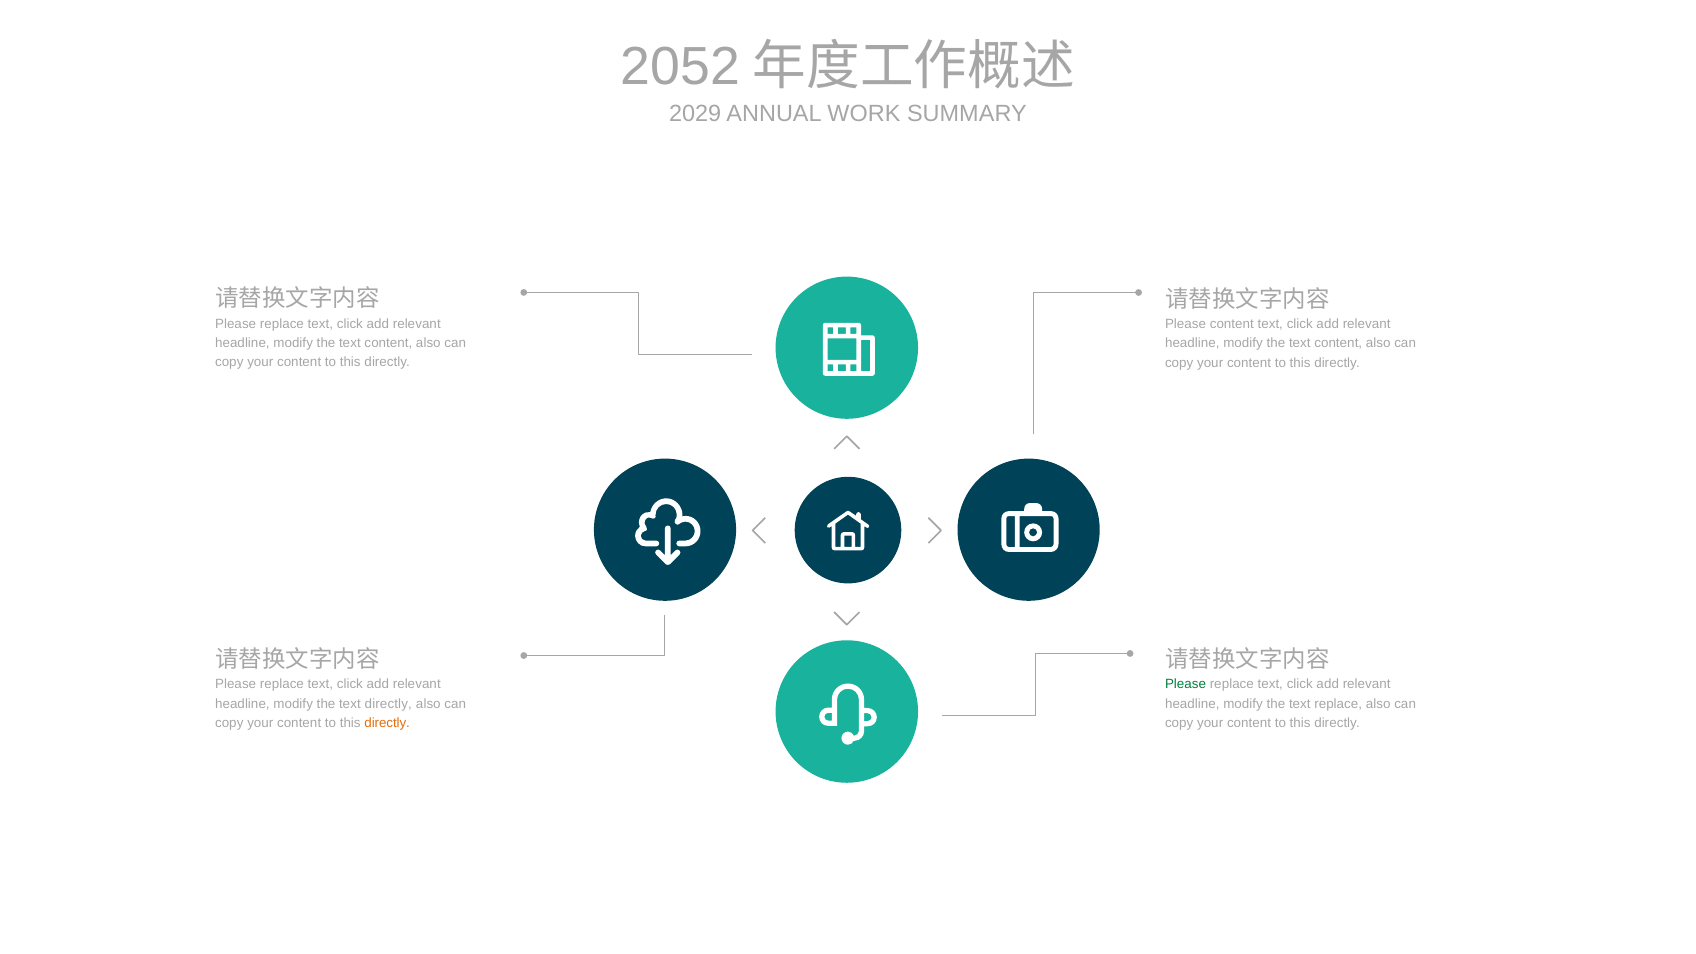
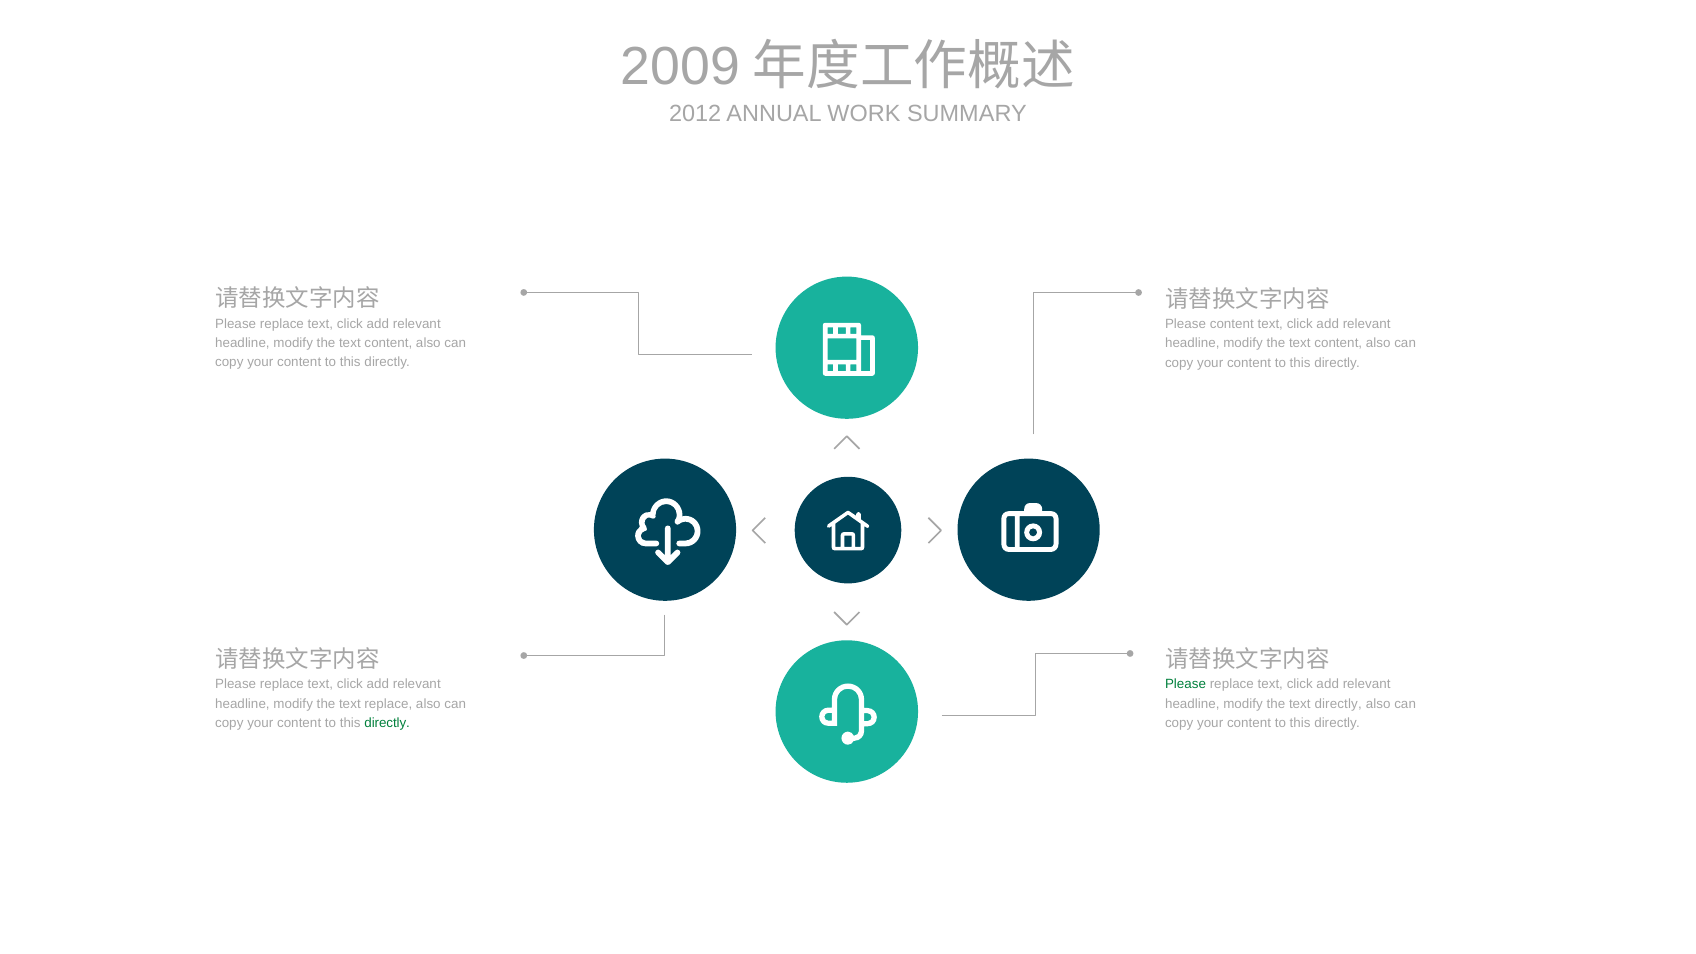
2052: 2052 -> 2009
2029: 2029 -> 2012
text directly: directly -> replace
text replace: replace -> directly
directly at (387, 723) colour: orange -> green
